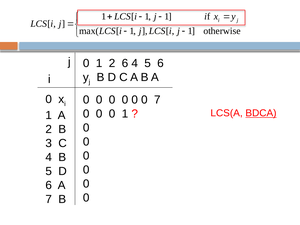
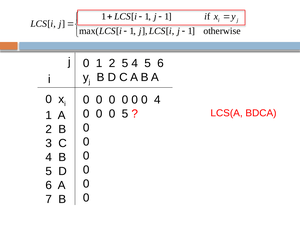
2 6: 6 -> 5
0 7: 7 -> 4
0 0 1: 1 -> 5
BDCA underline: present -> none
